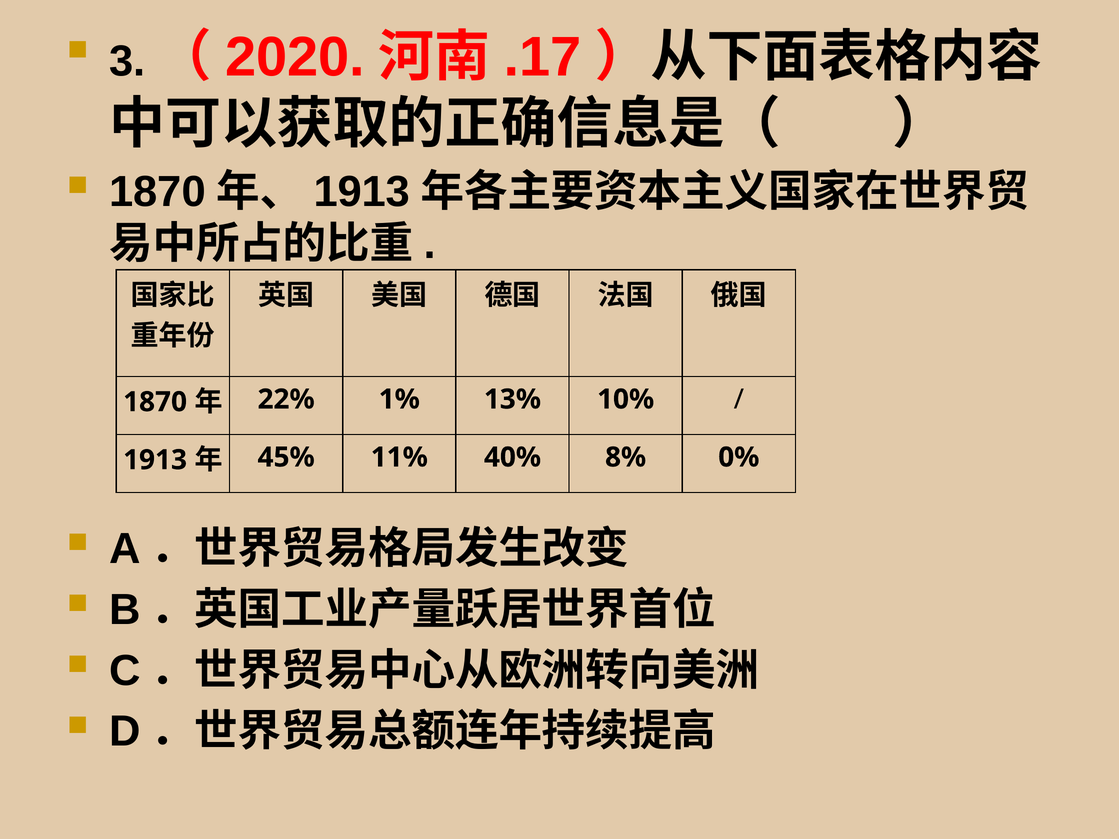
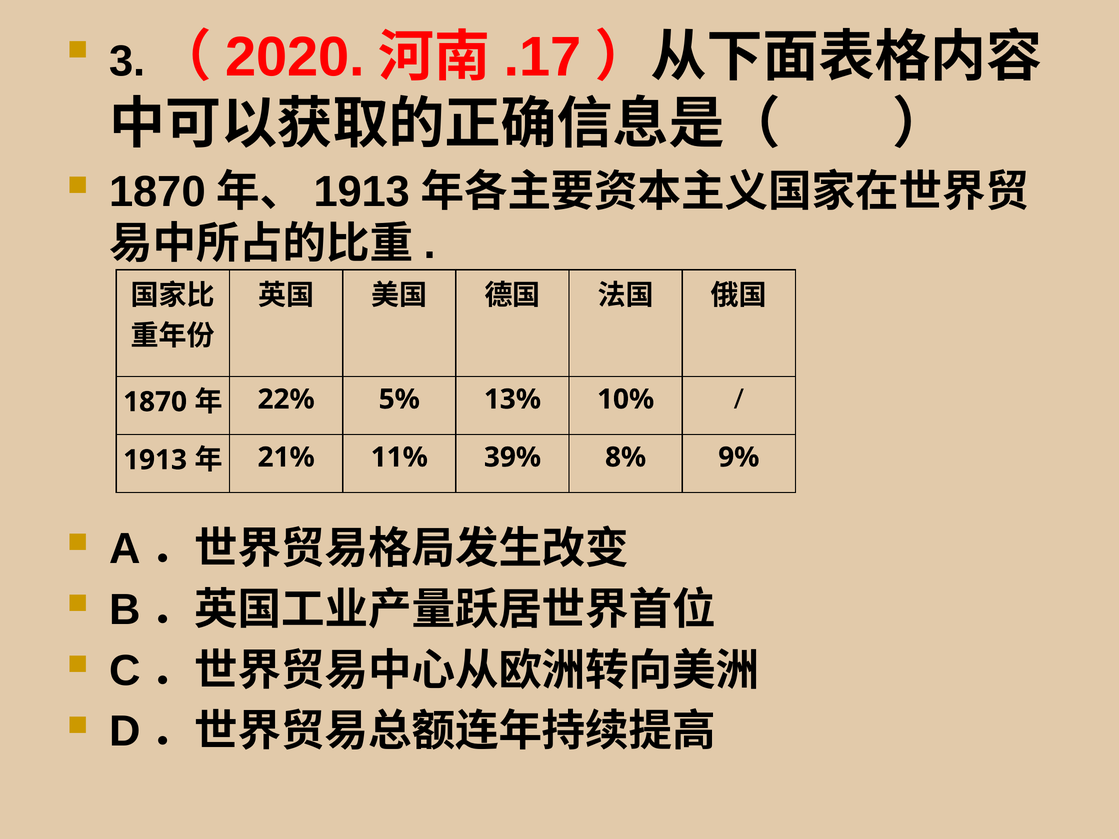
1%: 1% -> 5%
45%: 45% -> 21%
40%: 40% -> 39%
0%: 0% -> 9%
